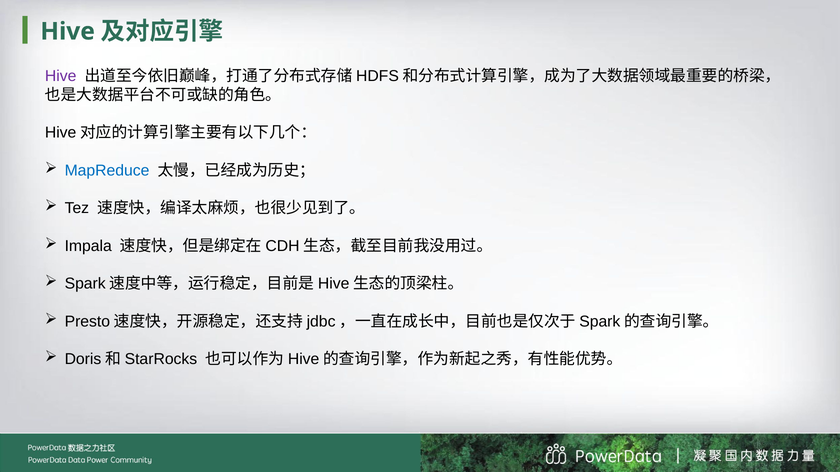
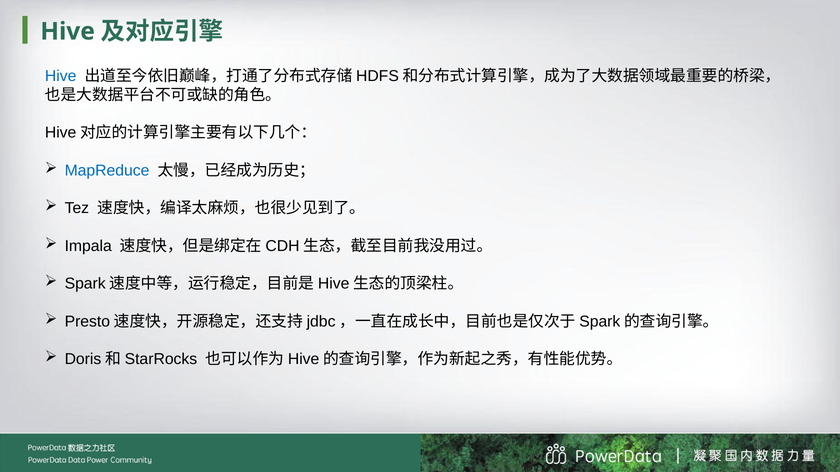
Hive at (61, 76) colour: purple -> blue
